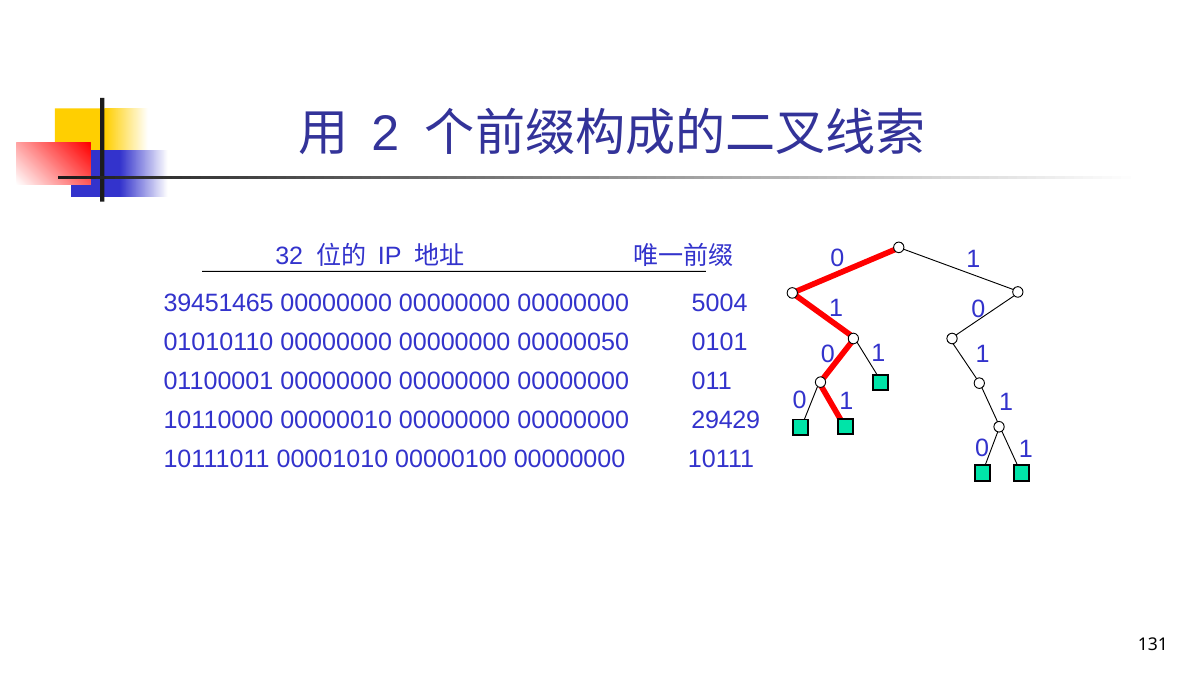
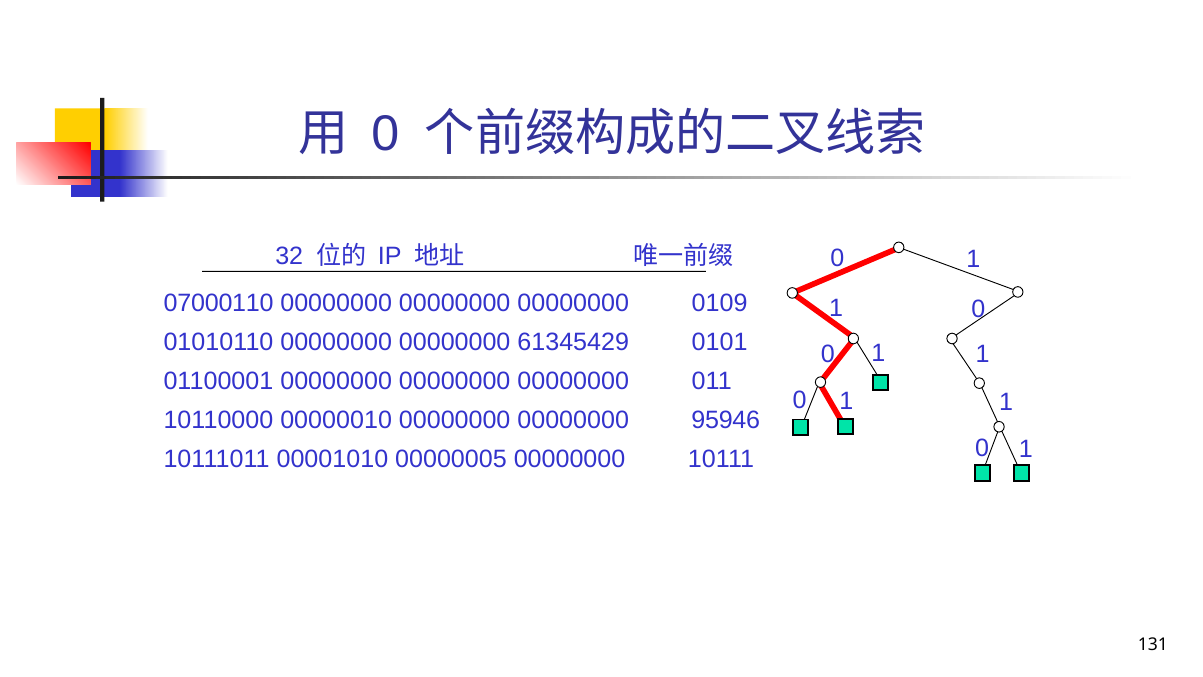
2 at (385, 134): 2 -> 0
39451465: 39451465 -> 07000110
5004: 5004 -> 0109
00000050: 00000050 -> 61345429
29429: 29429 -> 95946
00000100: 00000100 -> 00000005
